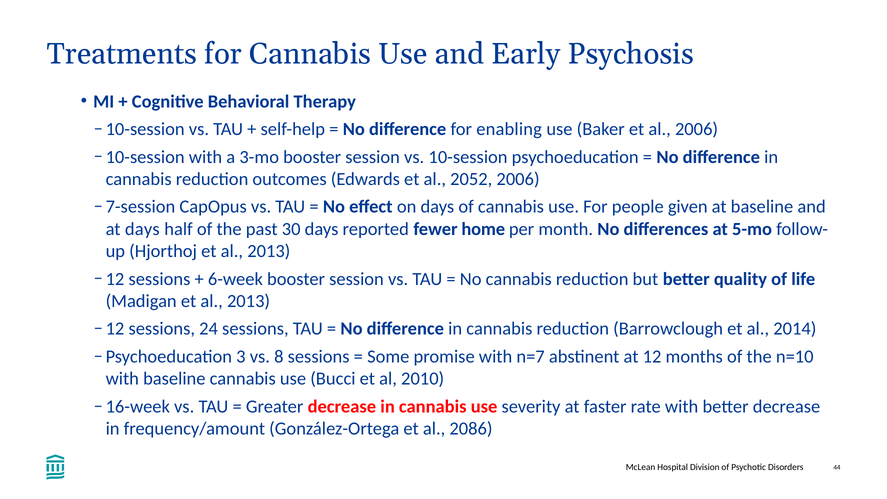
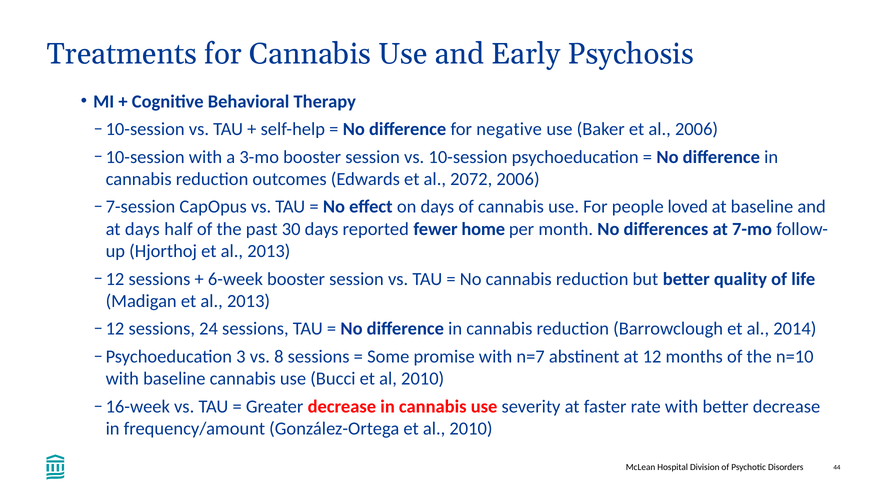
enabling: enabling -> negative
2052: 2052 -> 2072
given: given -> loved
5-mo: 5-mo -> 7-mo
González-Ortega et al 2086: 2086 -> 2010
